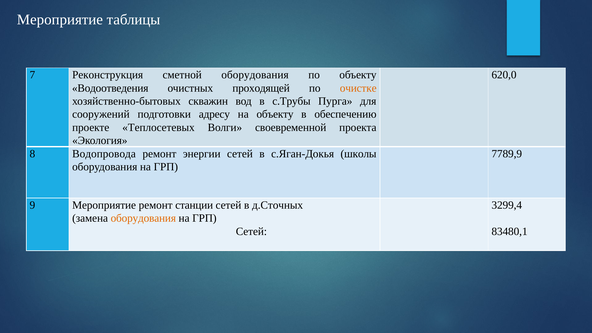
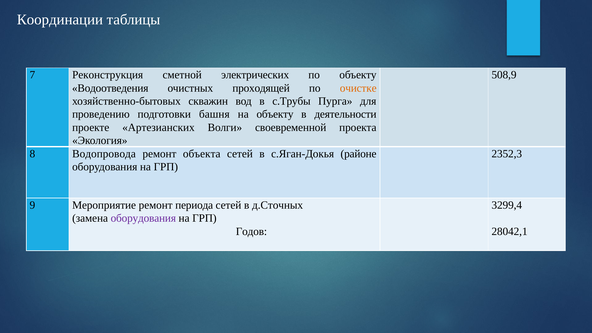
Мероприятие at (60, 19): Мероприятие -> Координации
сметной оборудования: оборудования -> электрических
620,0: 620,0 -> 508,9
сооружений: сооружений -> проведению
адресу: адресу -> башня
обеспечению: обеспечению -> деятельности
Теплосетевых: Теплосетевых -> Артезианских
энергии: энергии -> объекта
школы: школы -> районе
7789,9: 7789,9 -> 2352,3
станции: станции -> периода
оборудования at (143, 218) colour: orange -> purple
Сетей at (251, 231): Сетей -> Годов
83480,1: 83480,1 -> 28042,1
